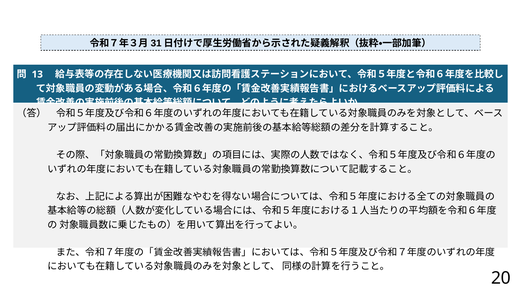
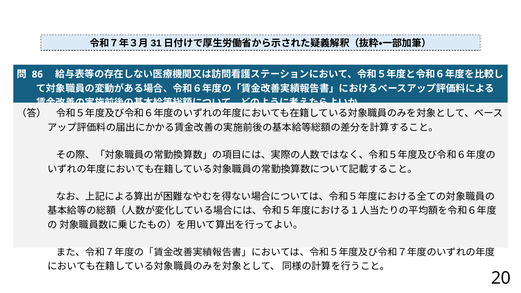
13: 13 -> 86
